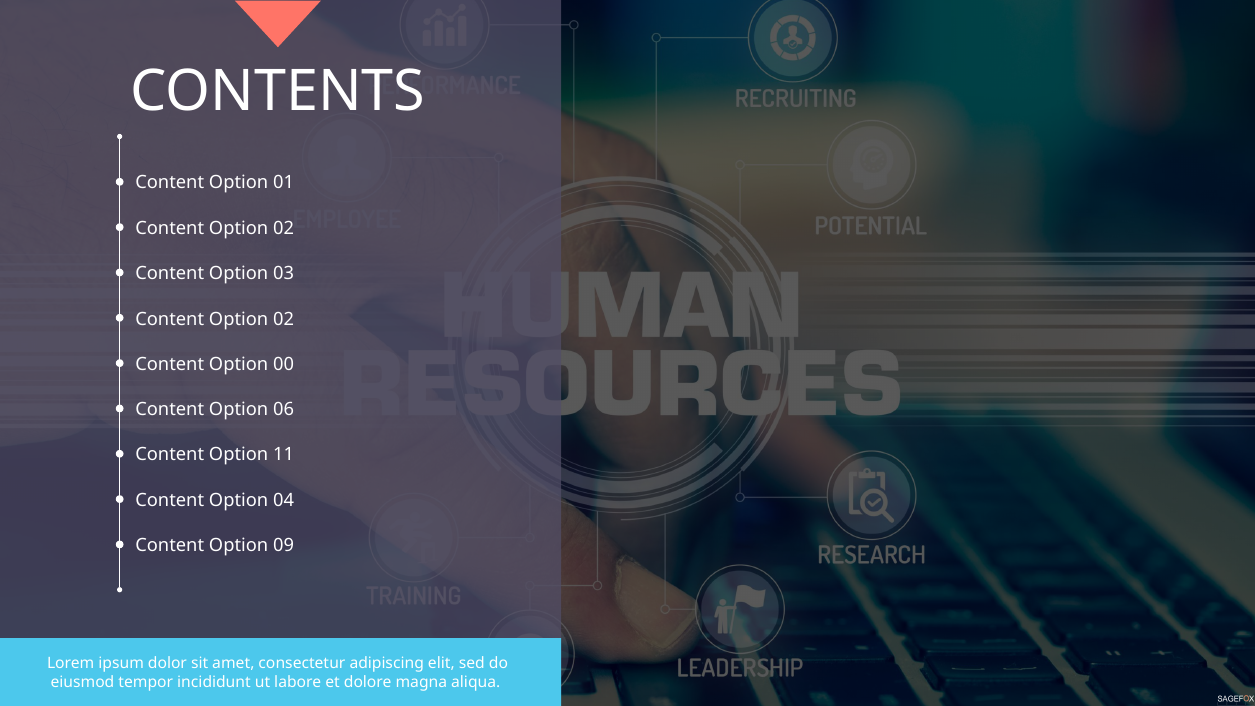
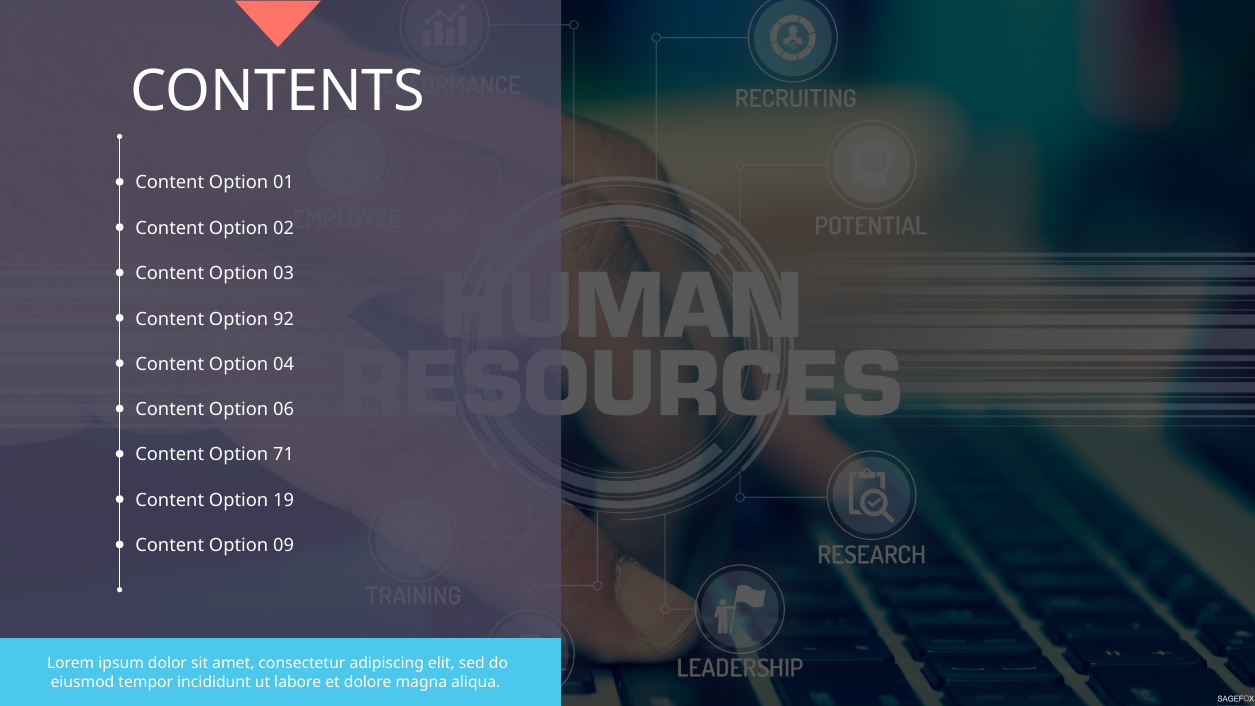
02 at (284, 319): 02 -> 92
00: 00 -> 04
11: 11 -> 71
04: 04 -> 19
